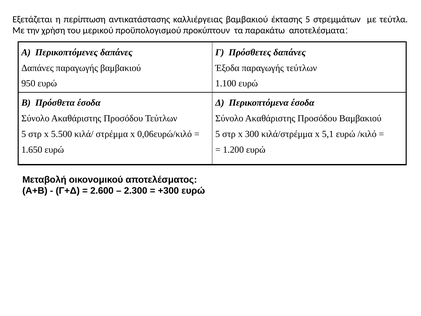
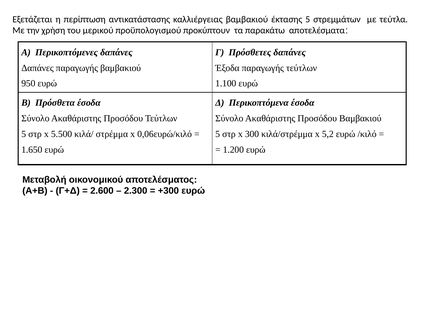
5,1: 5,1 -> 5,2
